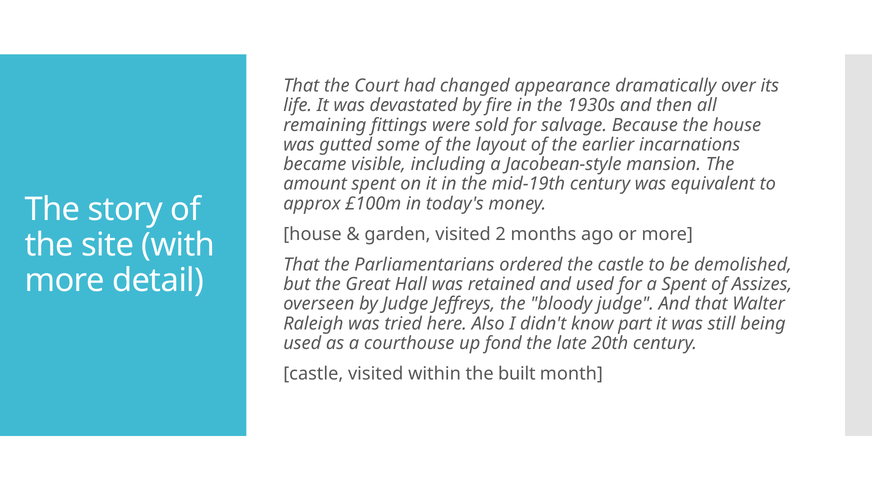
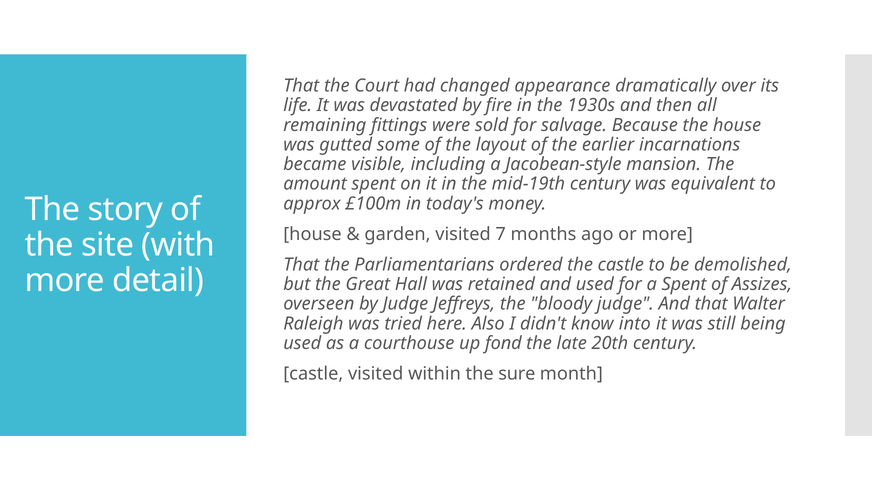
2: 2 -> 7
part: part -> into
built: built -> sure
